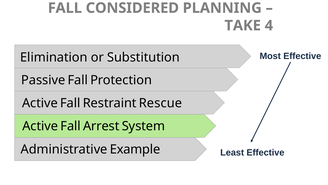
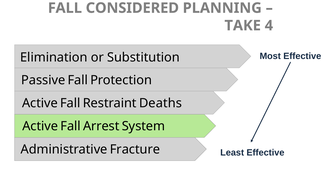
Rescue: Rescue -> Deaths
Example: Example -> Fracture
